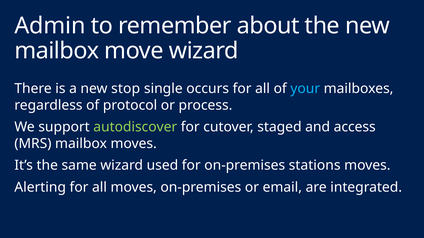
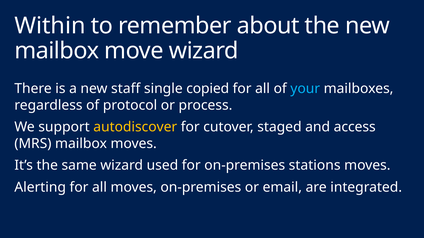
Admin: Admin -> Within
stop: stop -> staff
occurs: occurs -> copied
autodiscover colour: light green -> yellow
